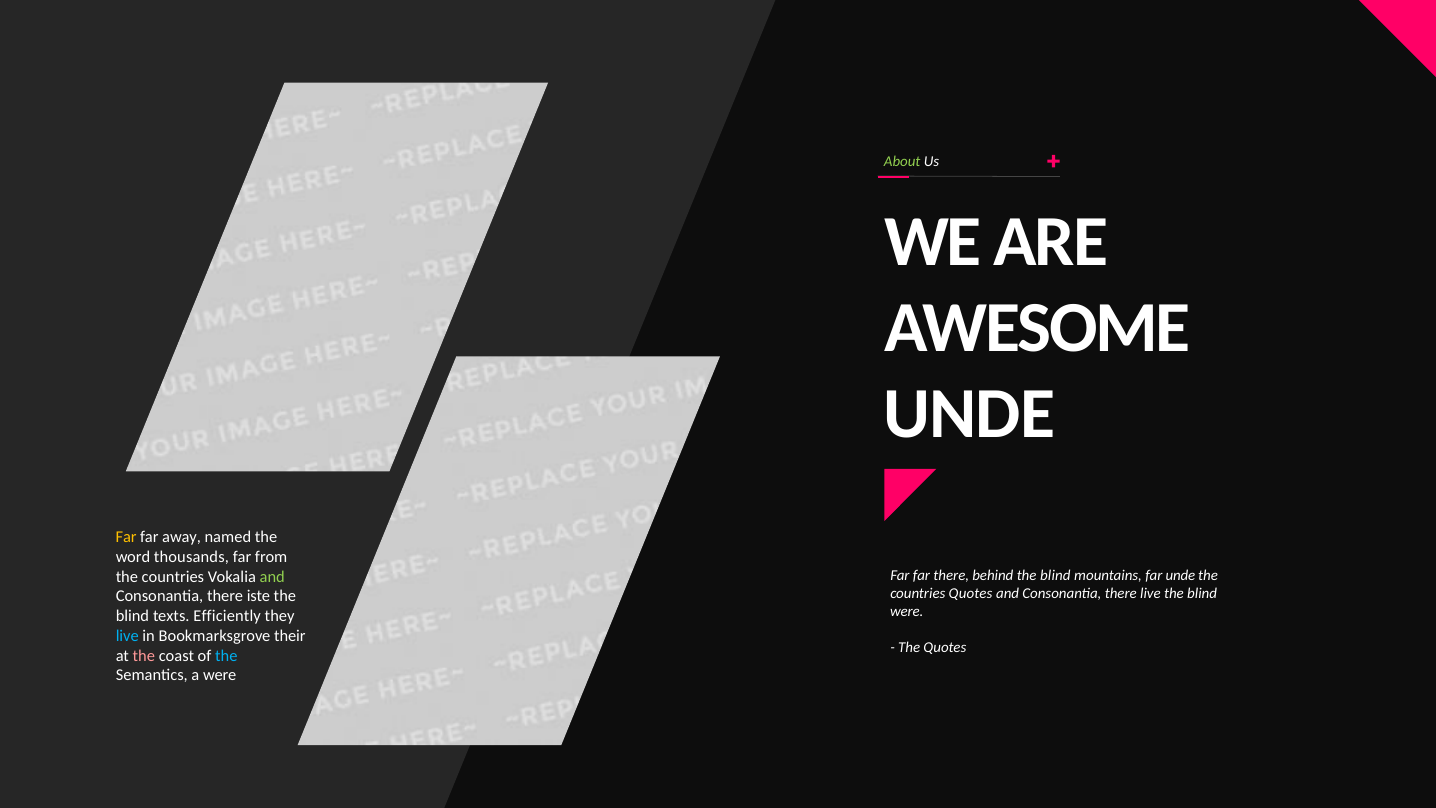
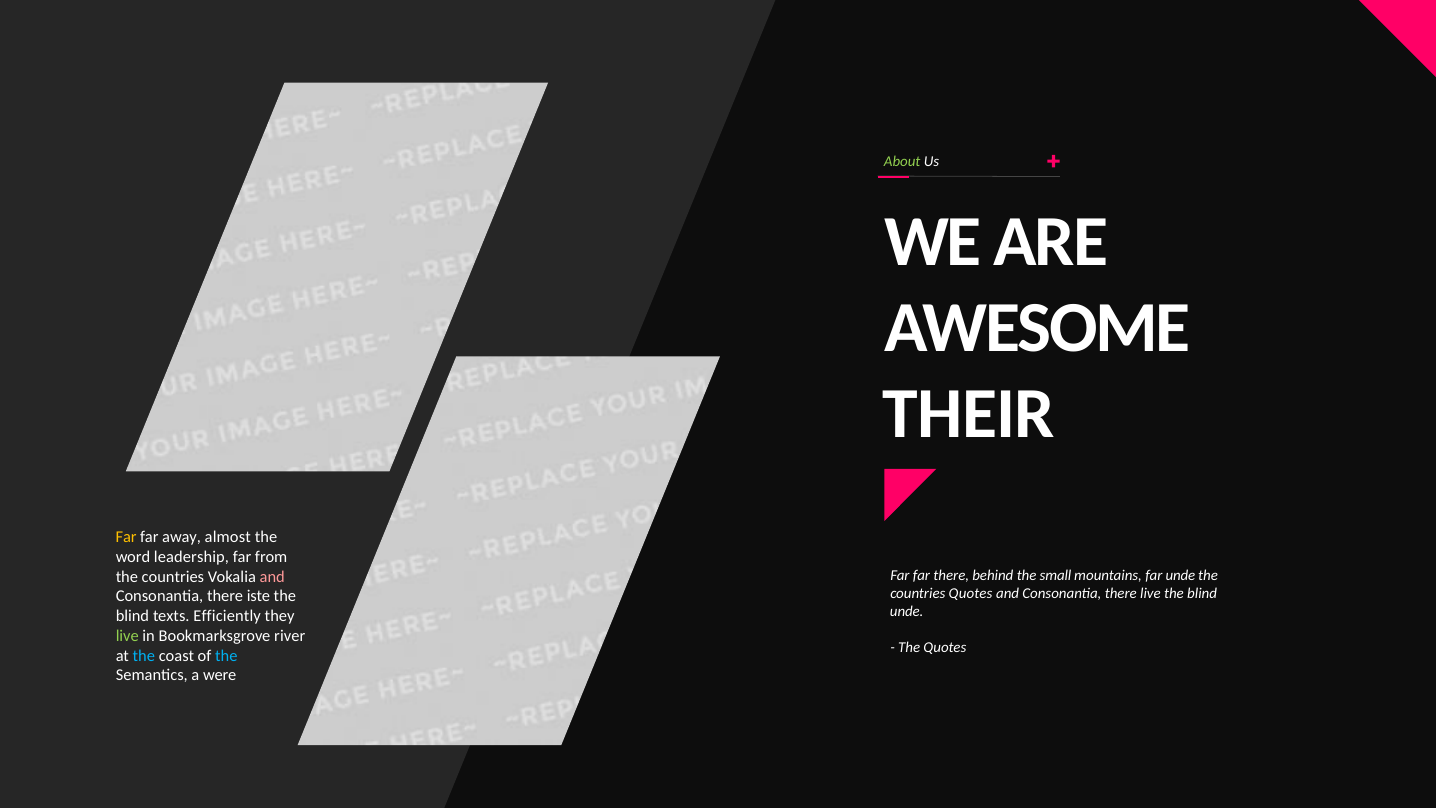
UNDE at (969, 414): UNDE -> THEIR
named: named -> almost
thousands: thousands -> leadership
behind the blind: blind -> small
and at (272, 576) colour: light green -> pink
were at (907, 611): were -> unde
live at (127, 636) colour: light blue -> light green
their: their -> river
the at (144, 655) colour: pink -> light blue
